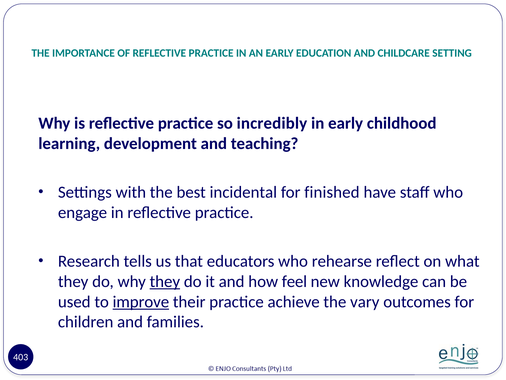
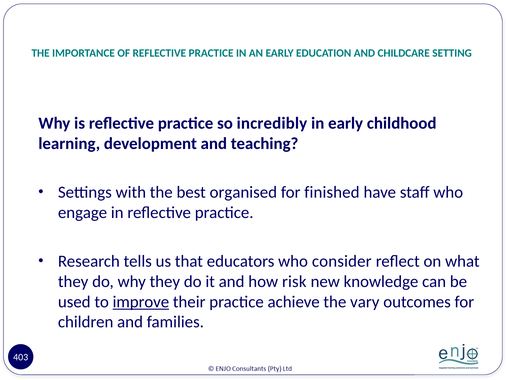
incidental: incidental -> organised
rehearse: rehearse -> consider
they at (165, 281) underline: present -> none
feel: feel -> risk
